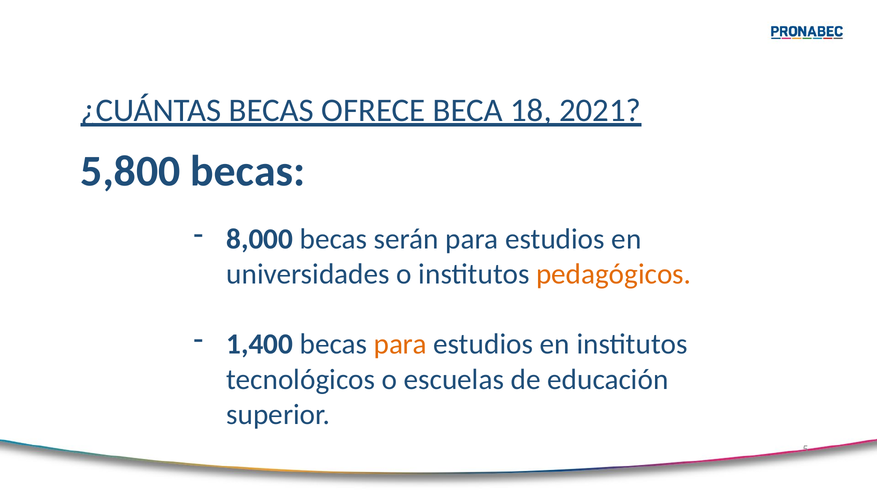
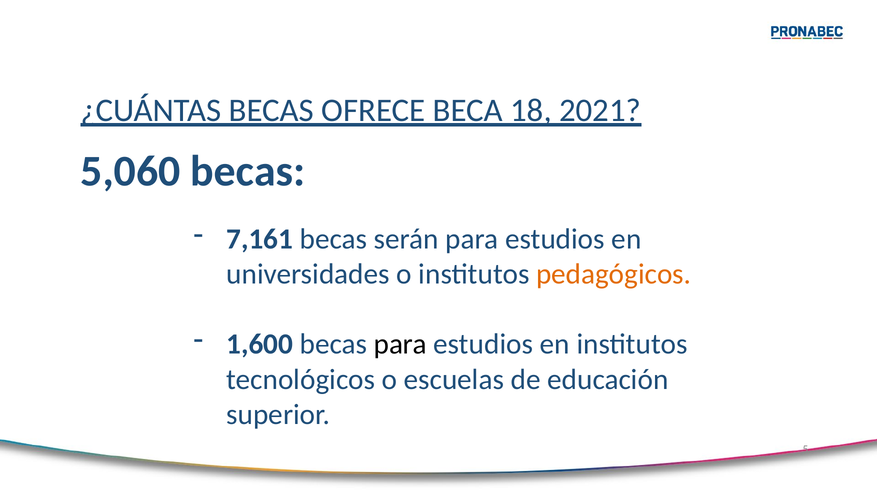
5,800: 5,800 -> 5,060
8,000: 8,000 -> 7,161
1,400: 1,400 -> 1,600
para at (400, 345) colour: orange -> black
